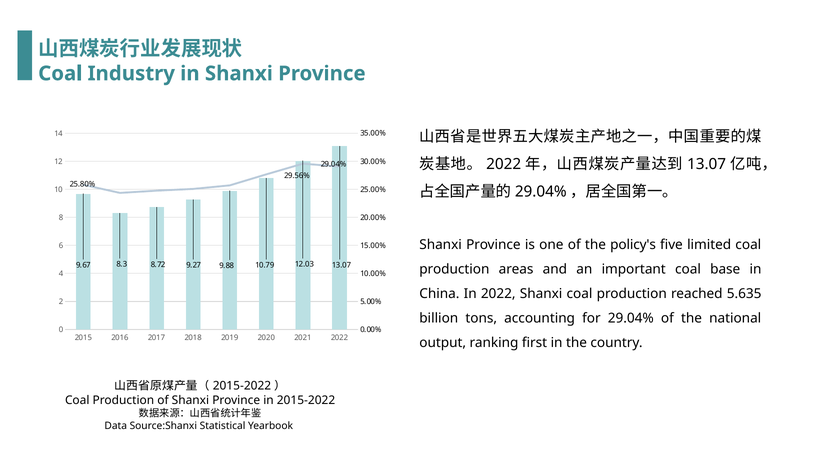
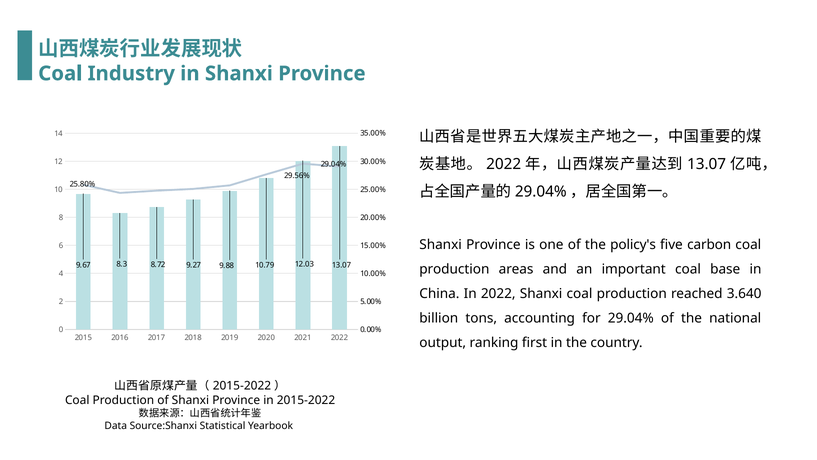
limited: limited -> carbon
5.635: 5.635 -> 3.640
